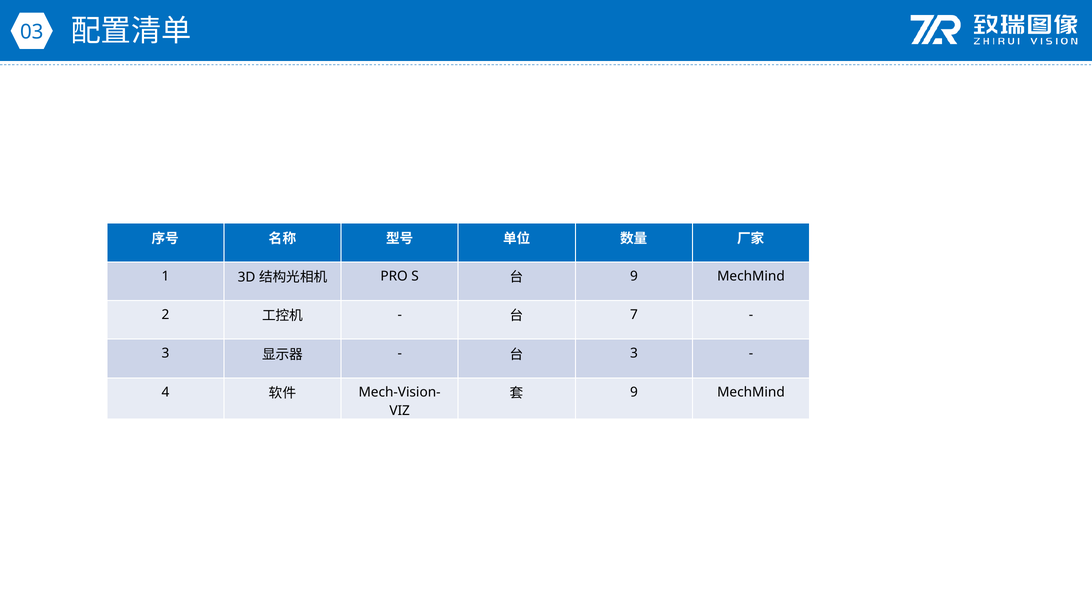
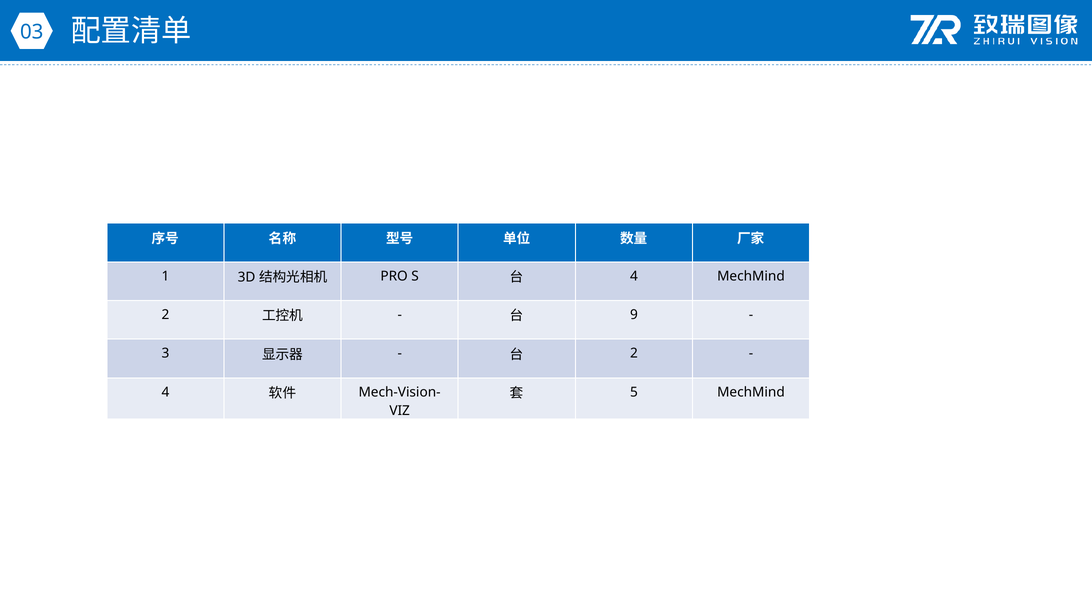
9 at (634, 276): 9 -> 4
7: 7 -> 9
3 at (634, 354): 3 -> 2
9 at (634, 392): 9 -> 5
